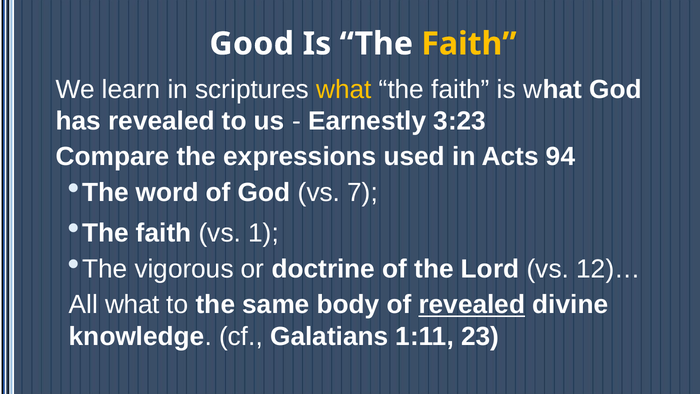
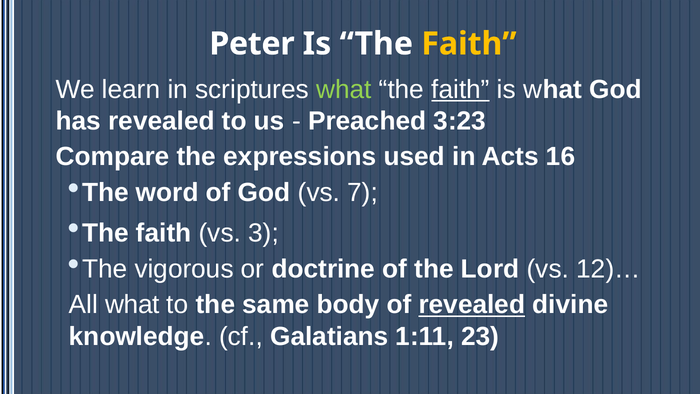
Good: Good -> Peter
what at (344, 89) colour: yellow -> light green
faith at (461, 89) underline: none -> present
Earnestly: Earnestly -> Preached
94: 94 -> 16
1: 1 -> 3
